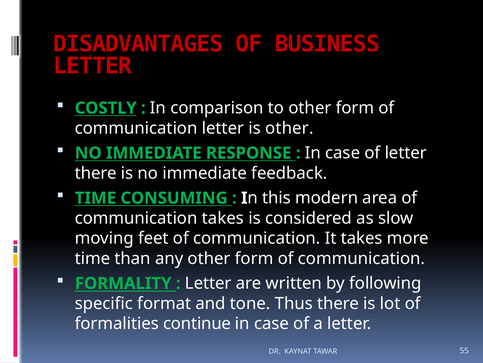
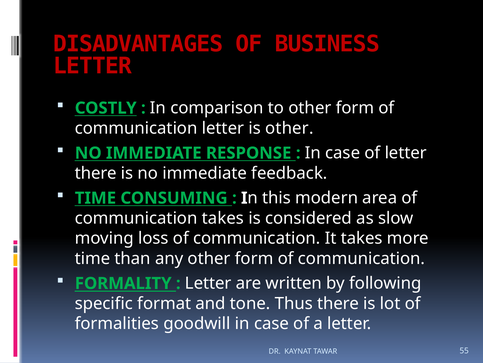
feet: feet -> loss
continue: continue -> goodwill
